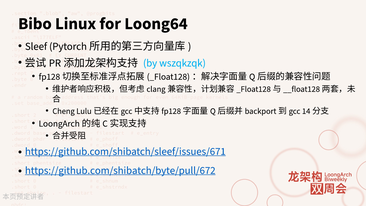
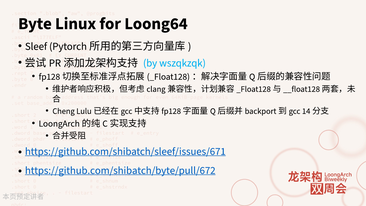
Bibo: Bibo -> Byte
